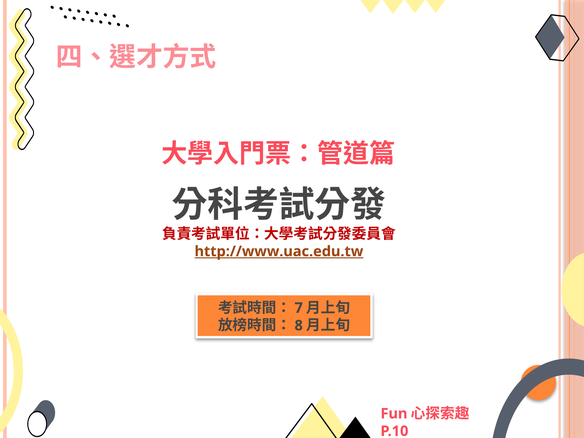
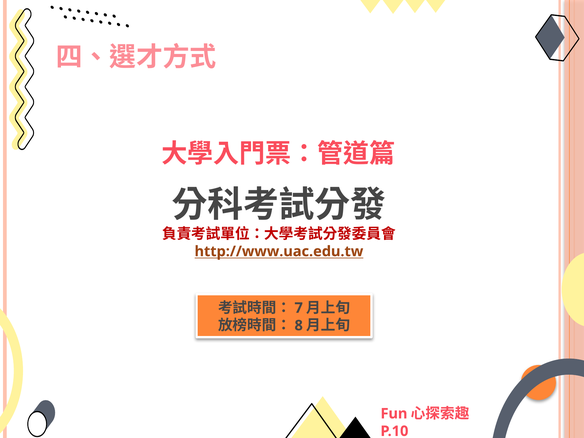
http://www.uac.edu.tw underline: present -> none
